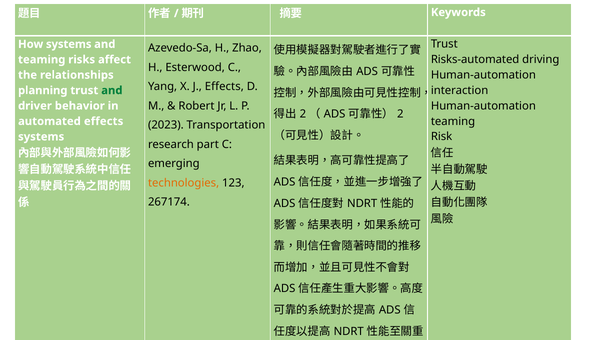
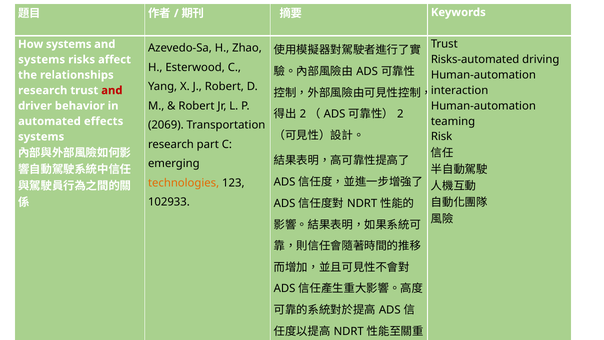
teaming at (42, 60): teaming -> systems
J Effects: Effects -> Robert
planning at (43, 90): planning -> research
and at (112, 90) colour: green -> red
2023: 2023 -> 2069
267174: 267174 -> 102933
